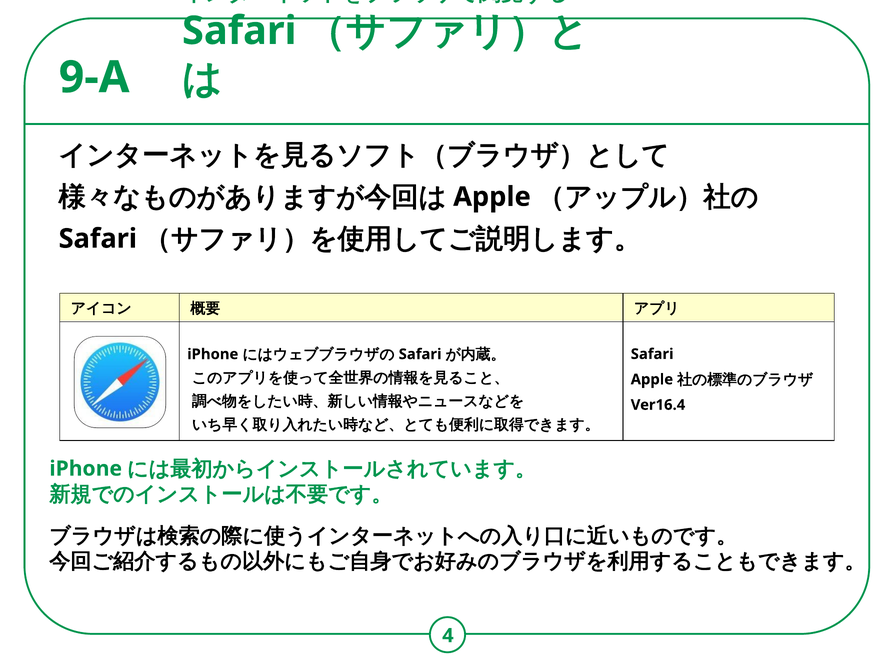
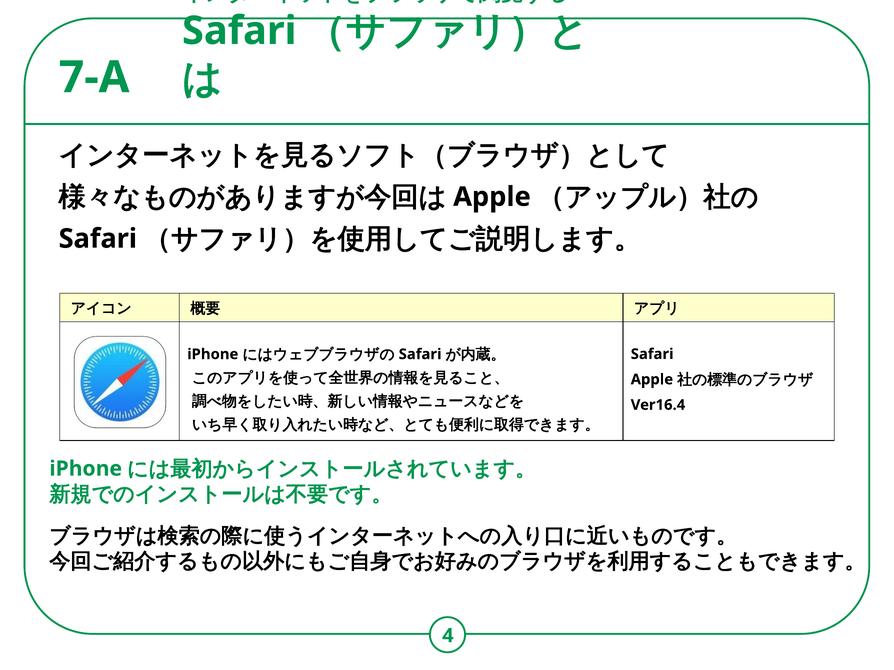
9-A: 9-A -> 7-A
